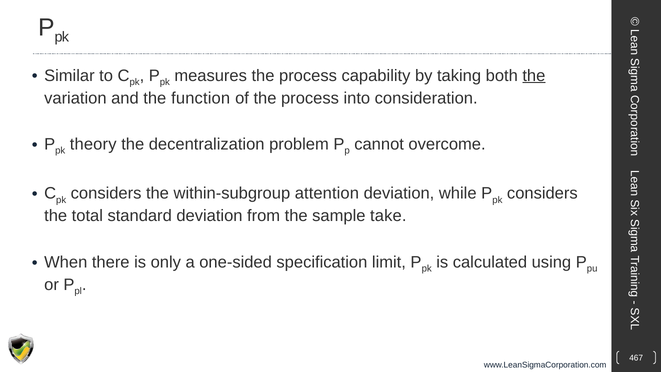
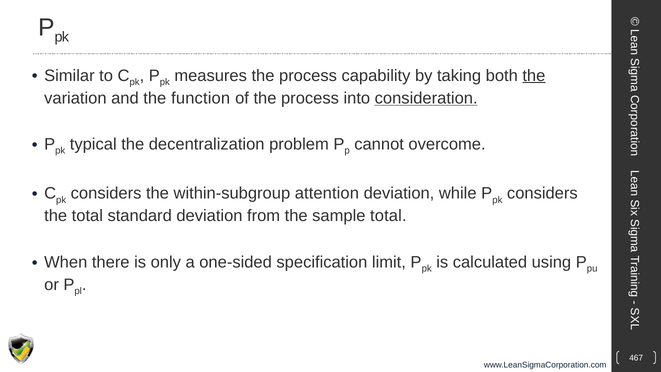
consideration underline: none -> present
theory: theory -> typical
sample take: take -> total
